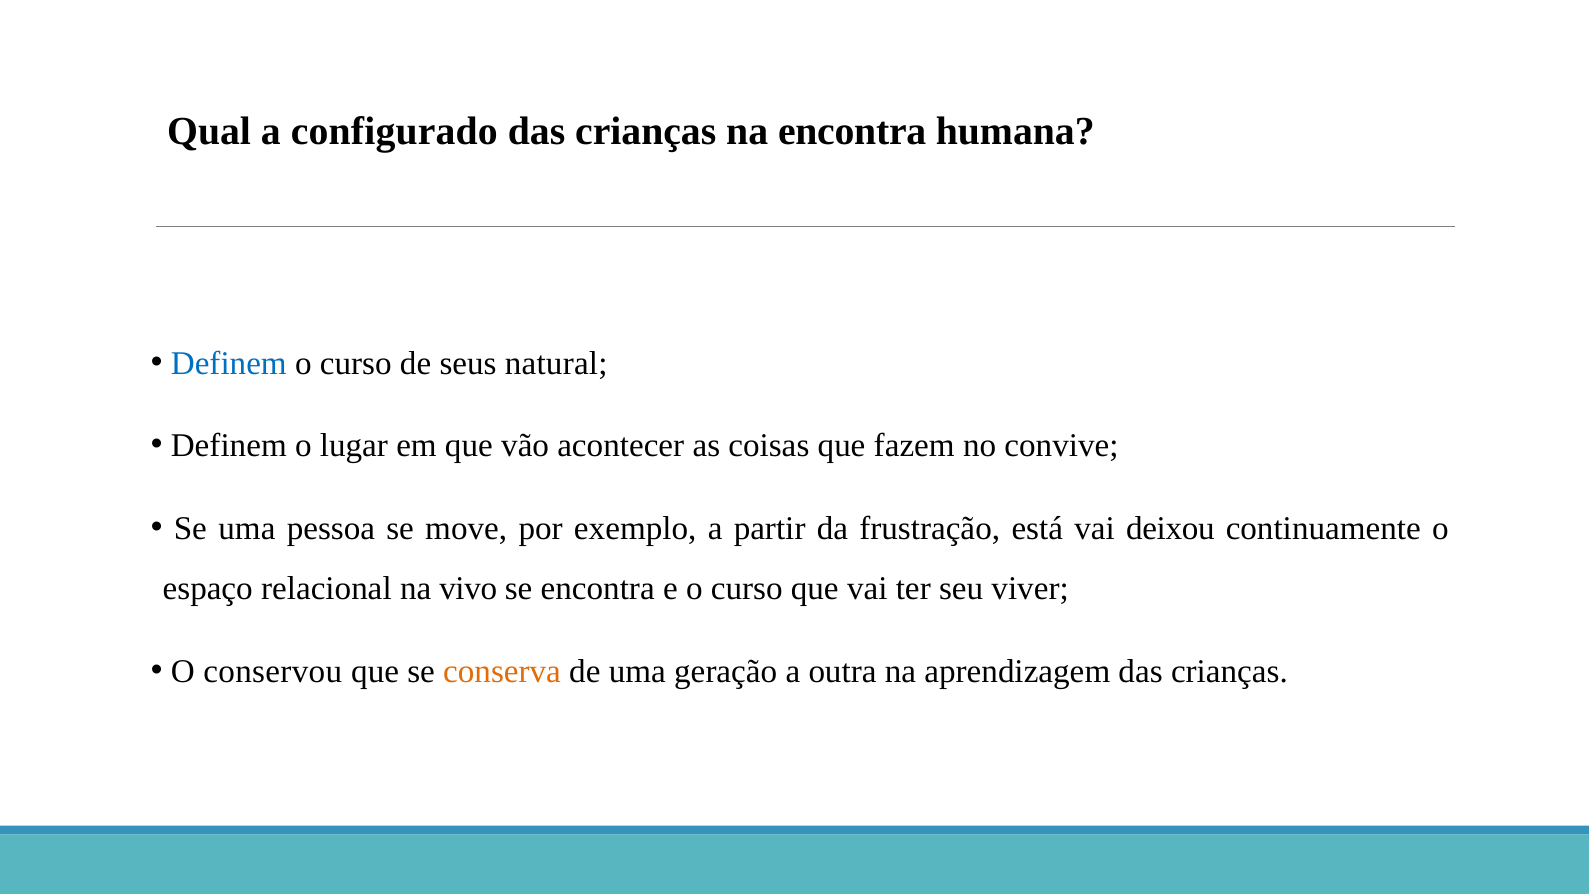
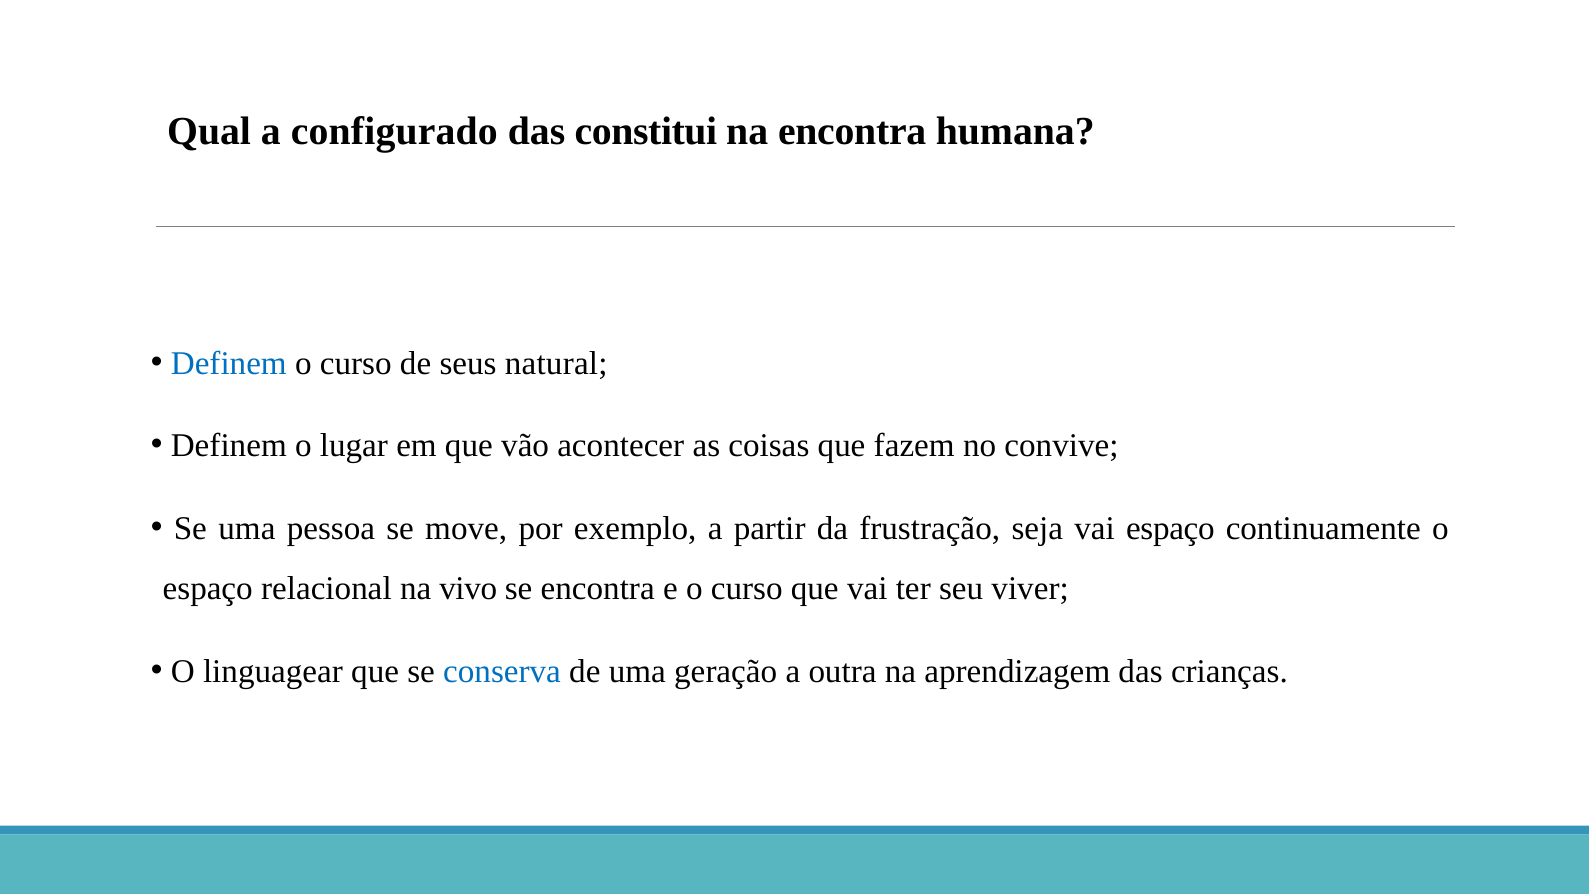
crianças at (646, 132): crianças -> constitui
está: está -> seja
vai deixou: deixou -> espaço
conservou: conservou -> linguagear
conserva colour: orange -> blue
